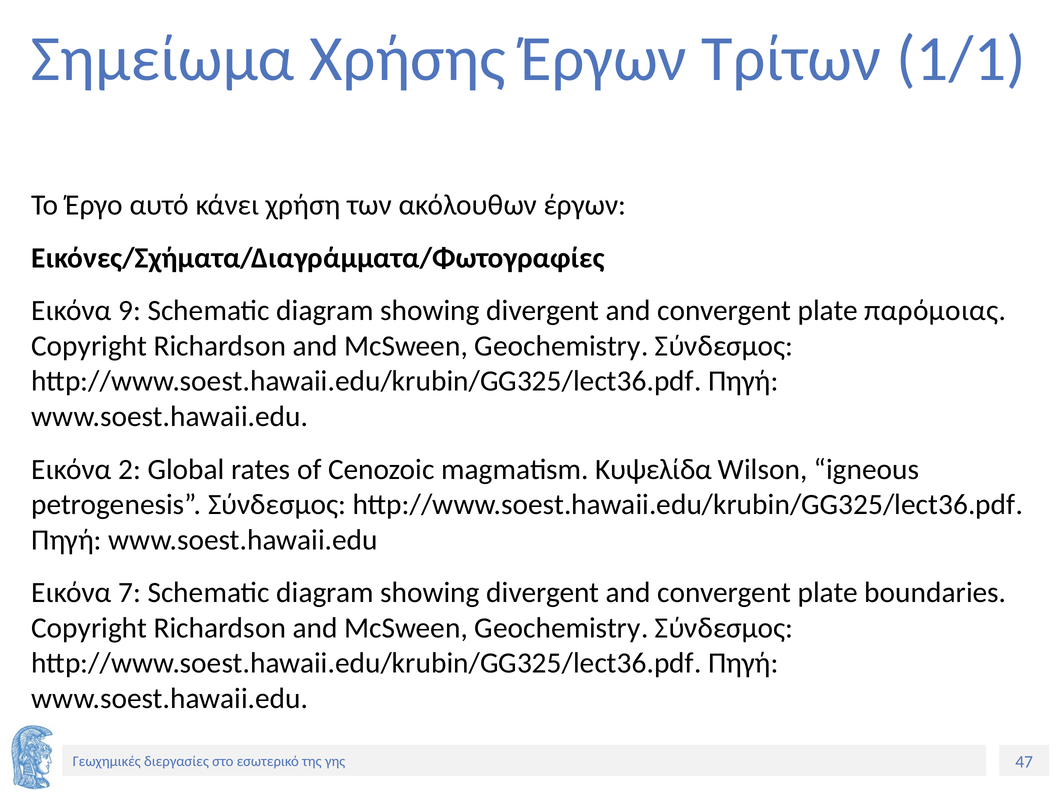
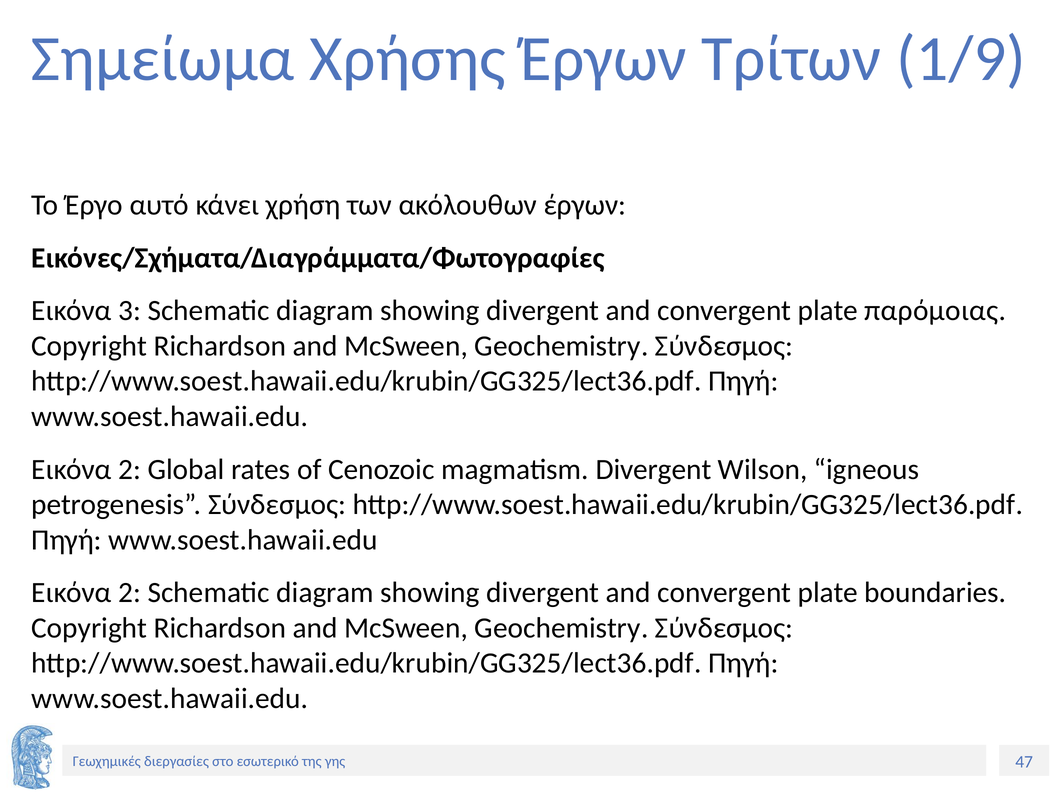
1/1: 1/1 -> 1/9
9: 9 -> 3
magmatism Κυψελίδα: Κυψελίδα -> Divergent
7 at (129, 593): 7 -> 2
